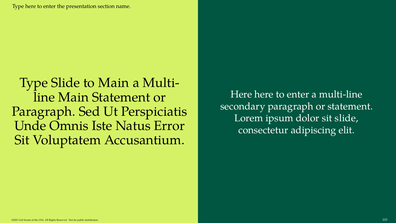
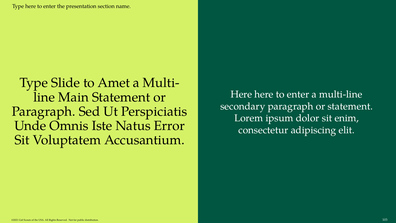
to Main: Main -> Amet
sit slide: slide -> enim
